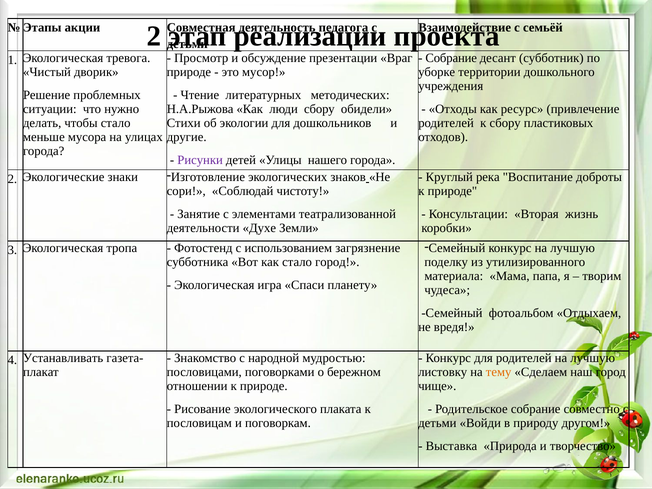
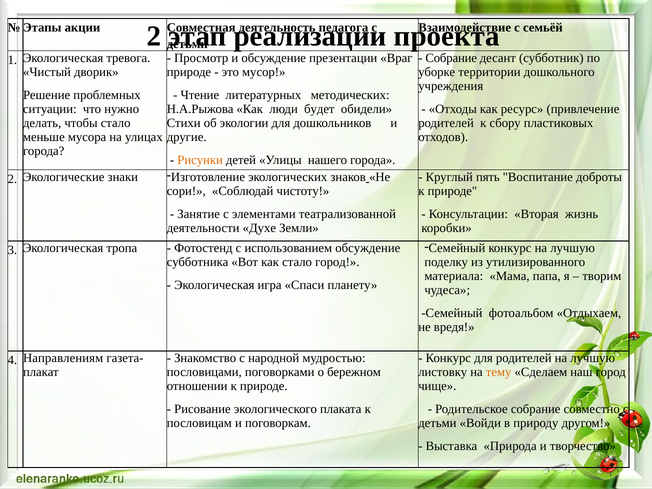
люди сбору: сбору -> будет
Рисунки colour: purple -> orange
река: река -> пять
использованием загрязнение: загрязнение -> обсуждение
Устанавливать: Устанавливать -> Направлениям
